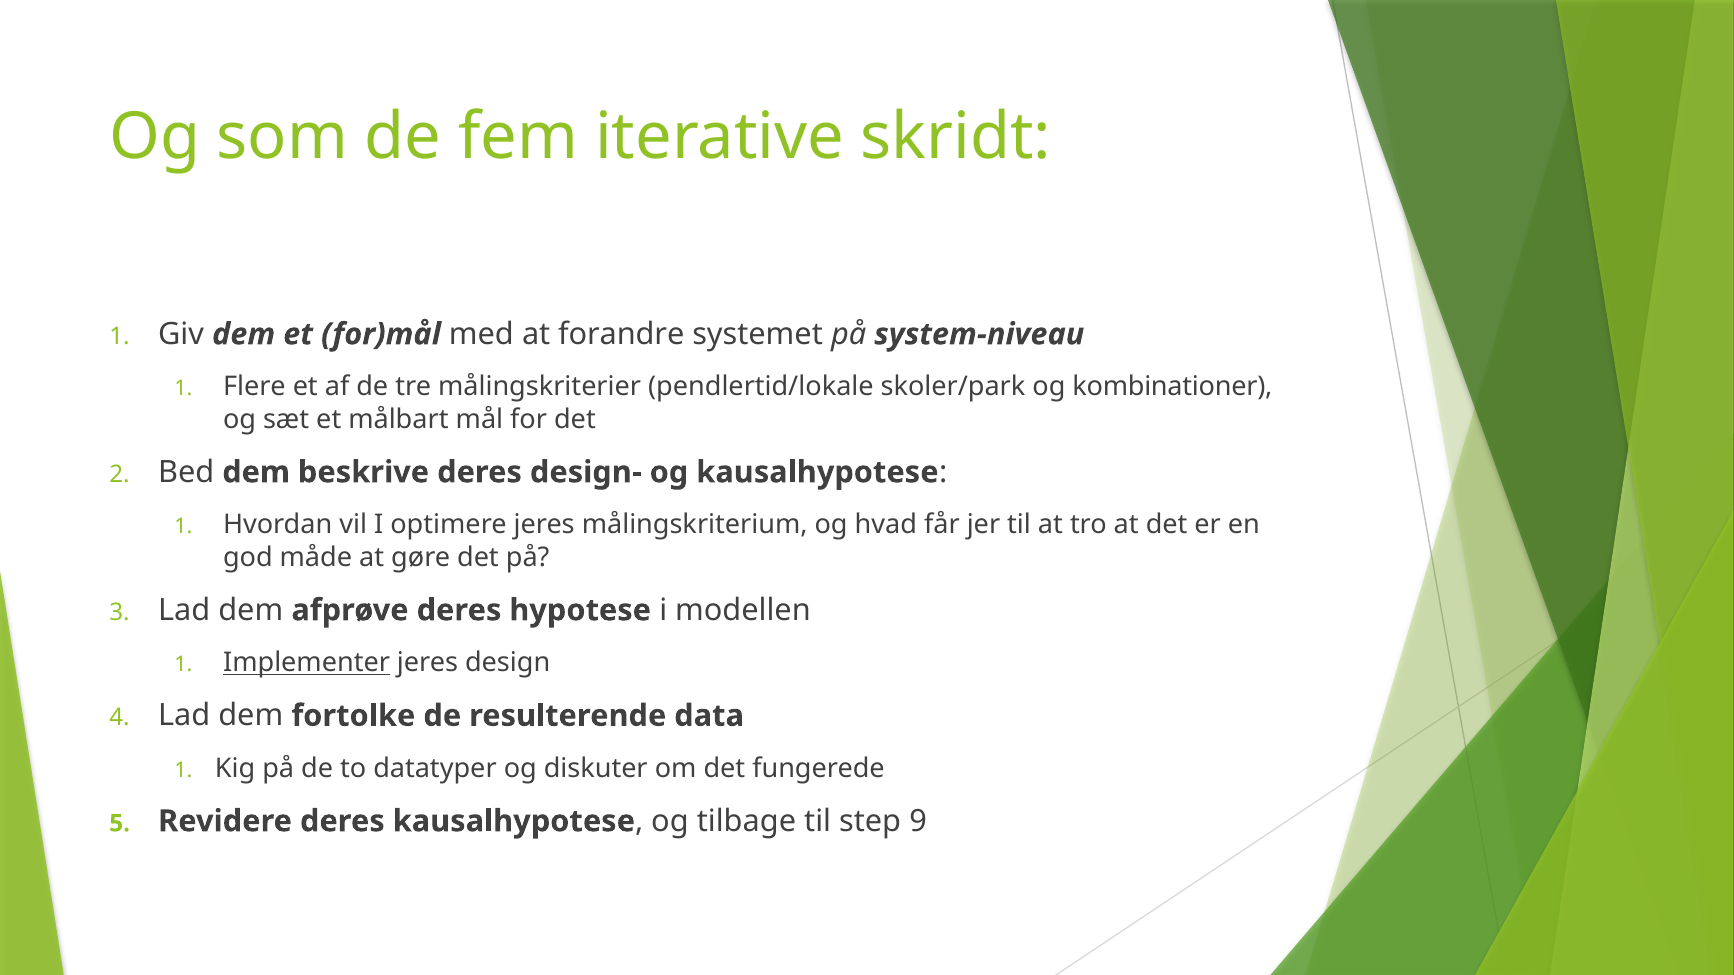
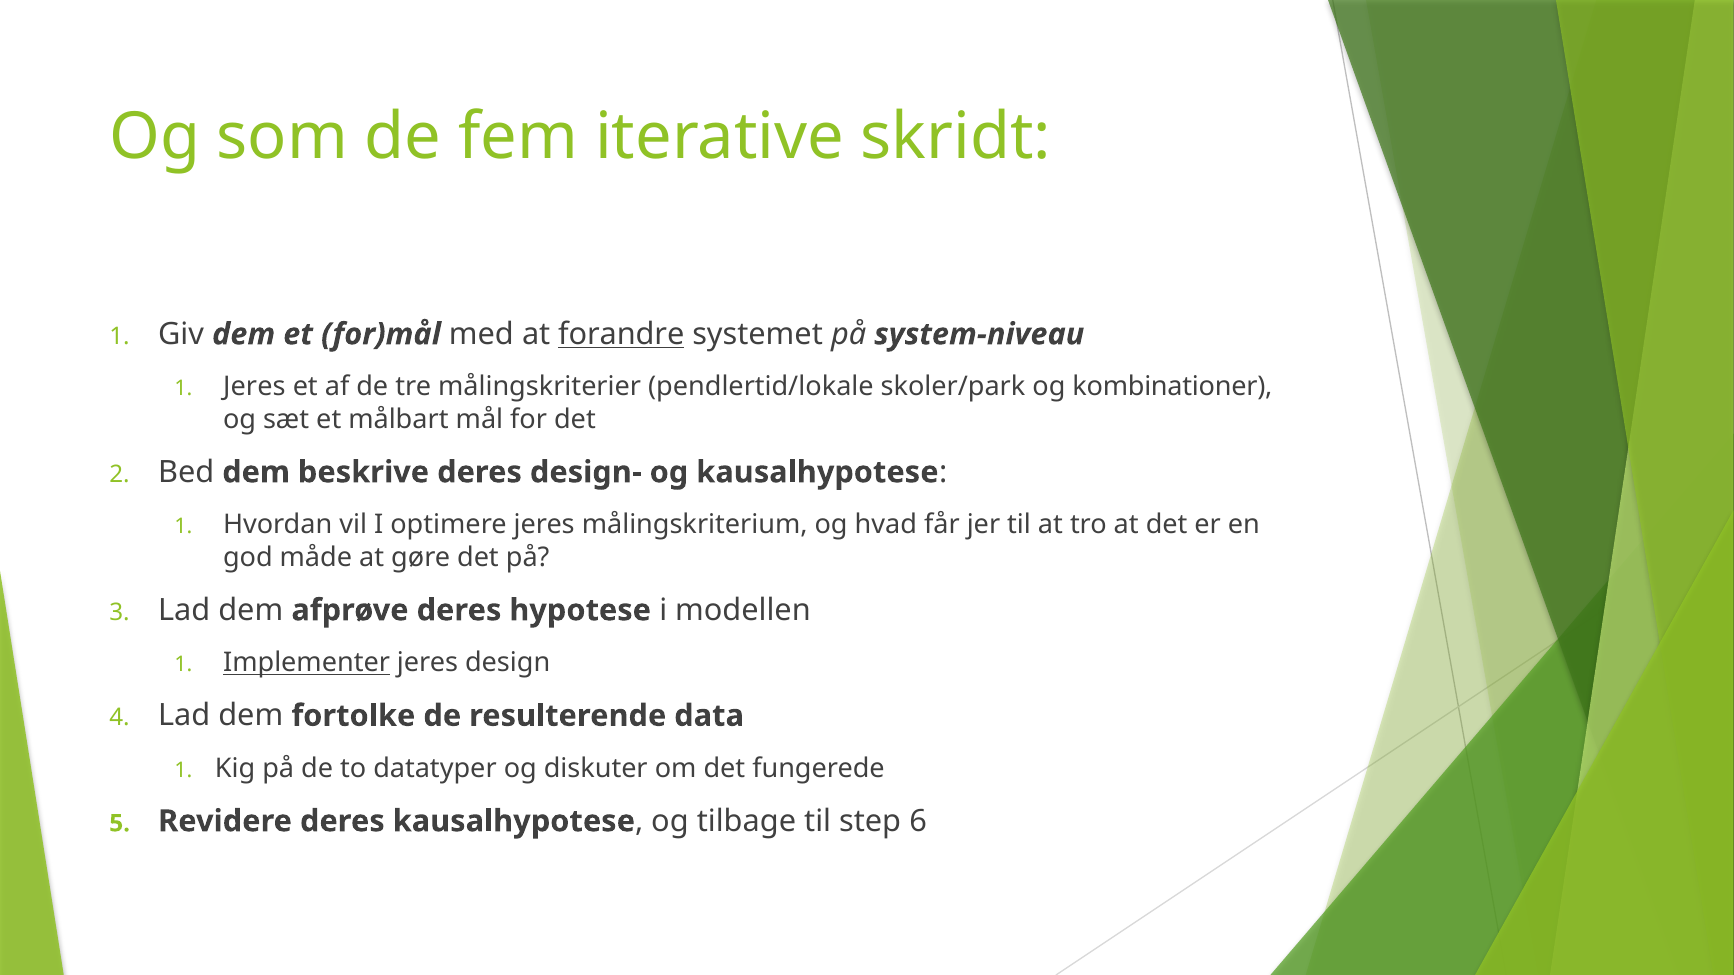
forandre underline: none -> present
Flere at (254, 387): Flere -> Jeres
9: 9 -> 6
